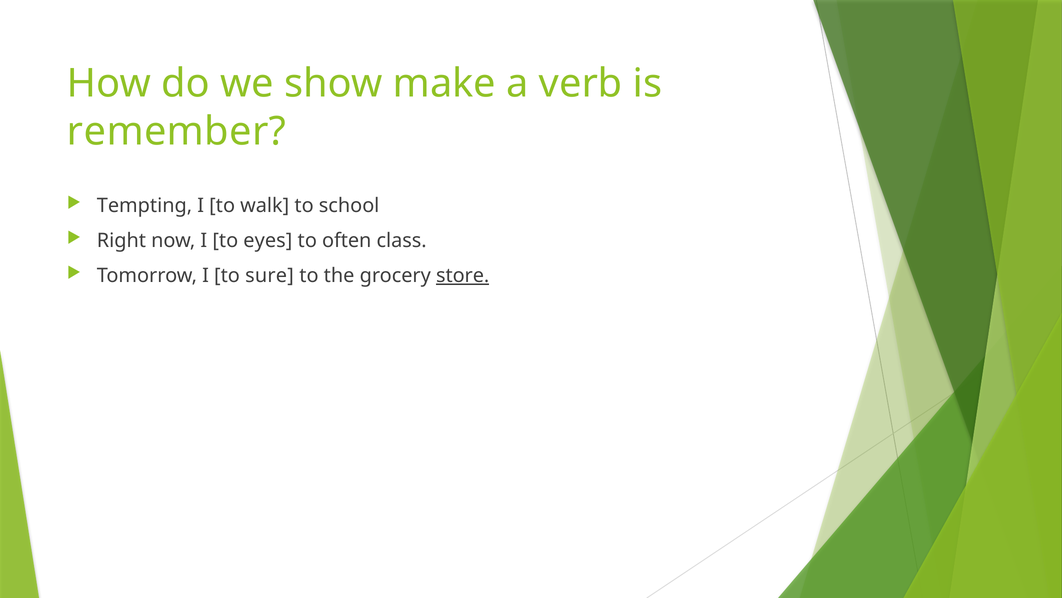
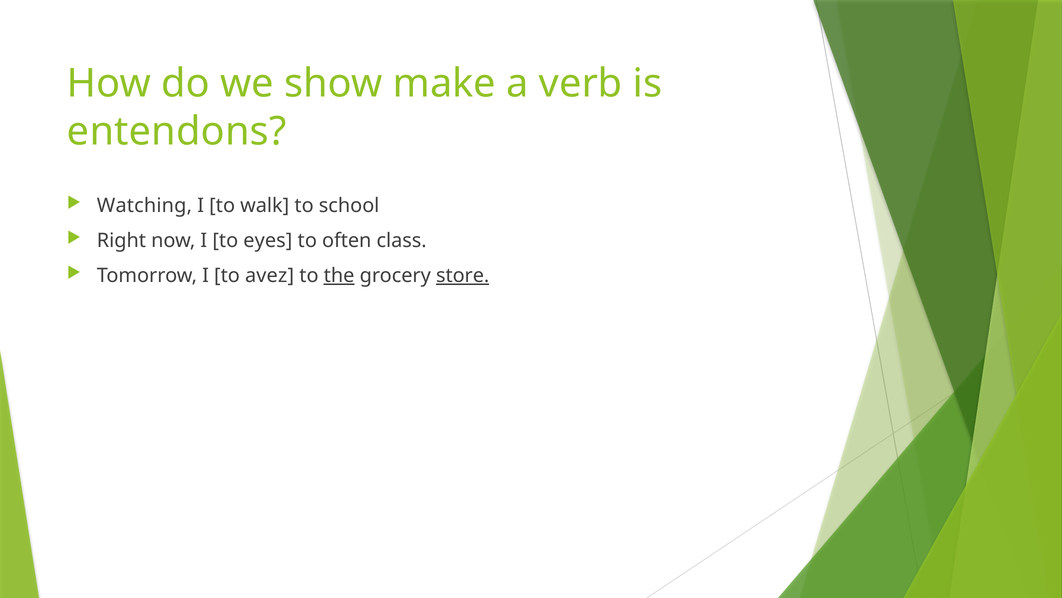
remember: remember -> entendons
Tempting: Tempting -> Watching
sure: sure -> avez
the underline: none -> present
